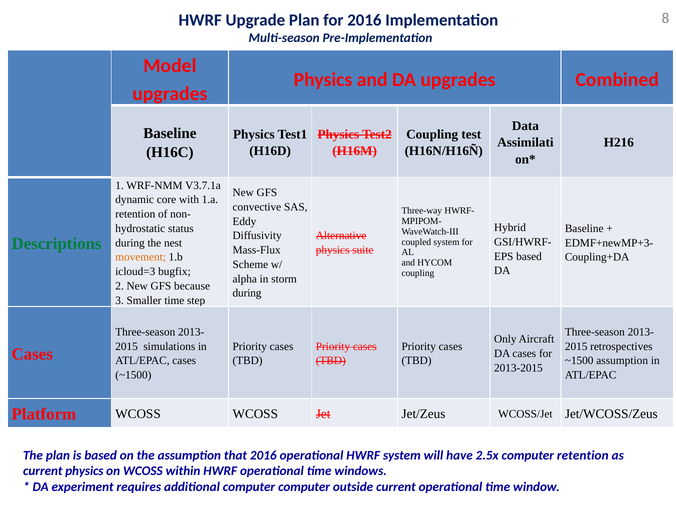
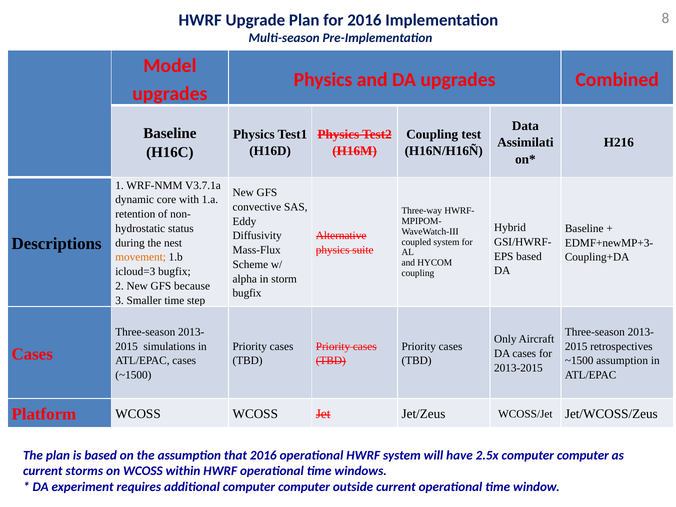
Descriptions colour: green -> black
during at (247, 293): during -> bugfix
2.5x computer retention: retention -> computer
current physics: physics -> storms
